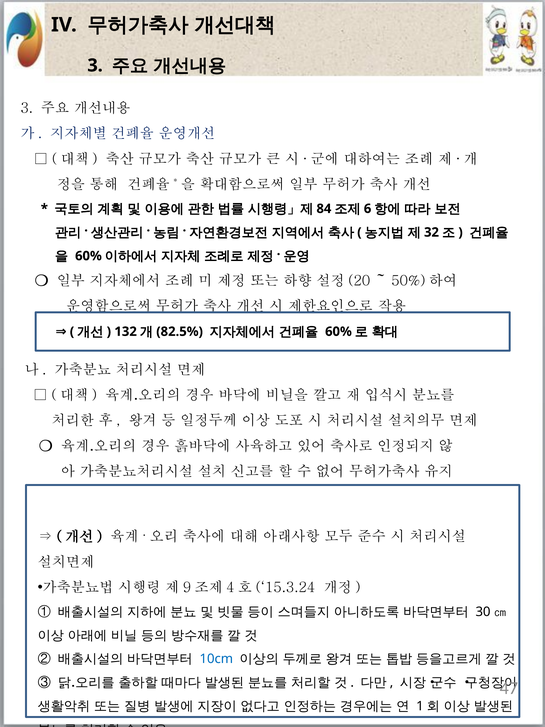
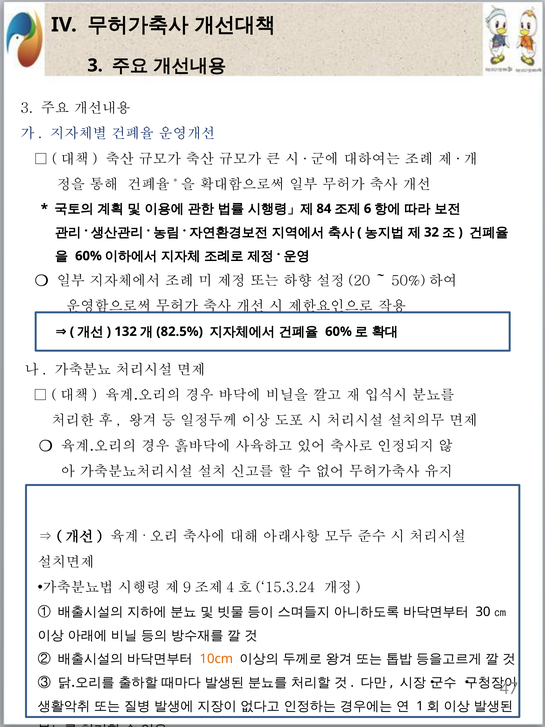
10cm colour: blue -> orange
